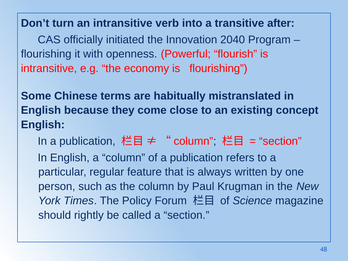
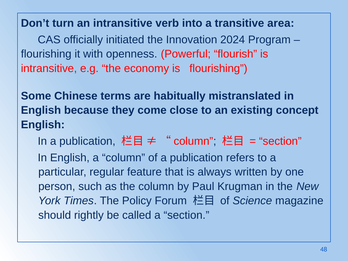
after: after -> area
2040: 2040 -> 2024
